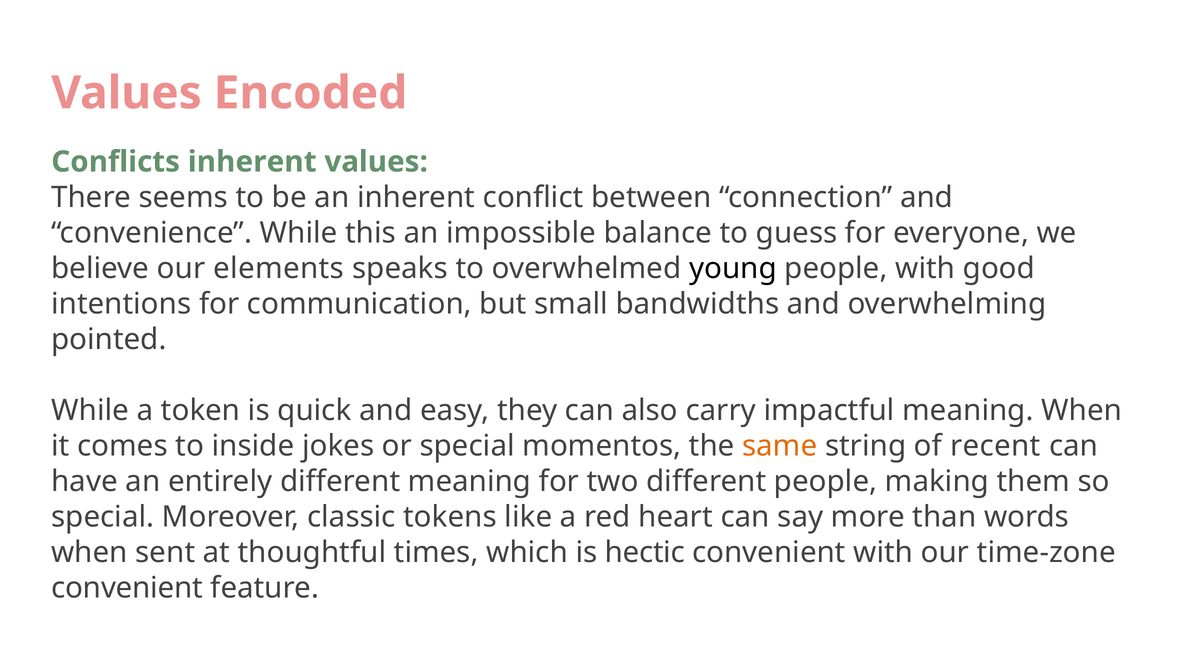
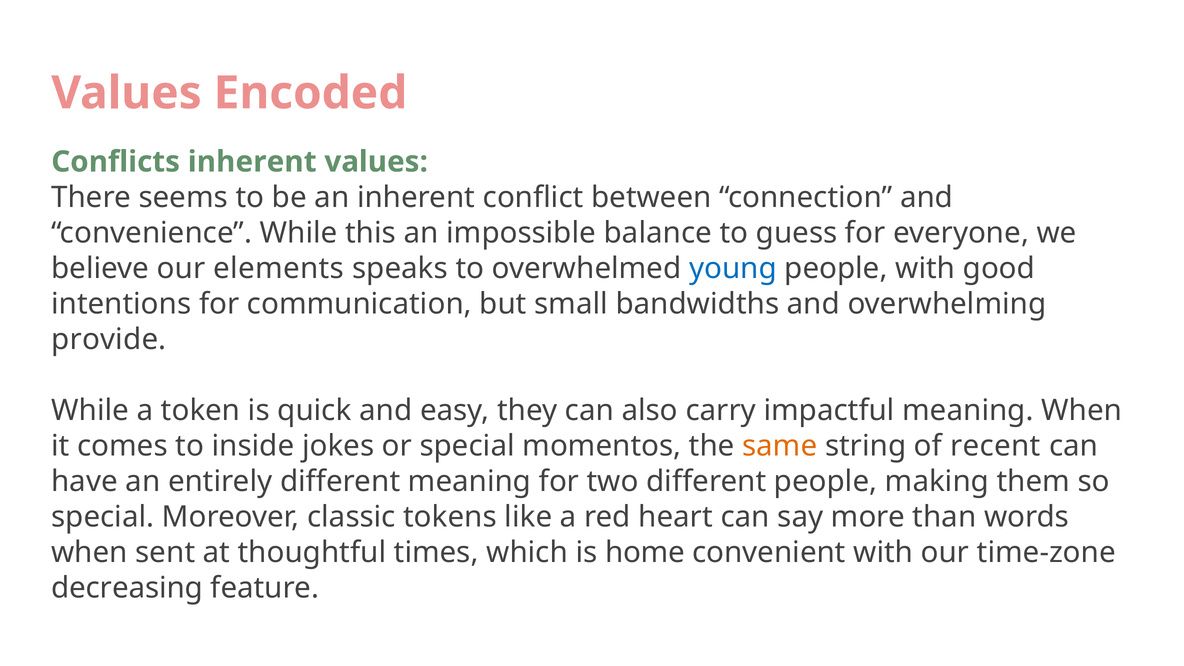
young colour: black -> blue
pointed: pointed -> provide
hectic: hectic -> home
convenient at (127, 588): convenient -> decreasing
